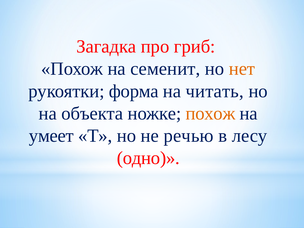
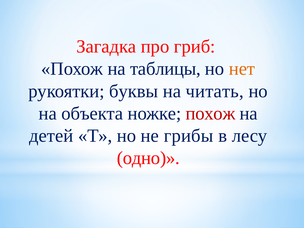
семенит: семенит -> таблицы
форма: форма -> буквы
похож at (210, 113) colour: orange -> red
умеет: умеет -> детей
речью: речью -> грибы
